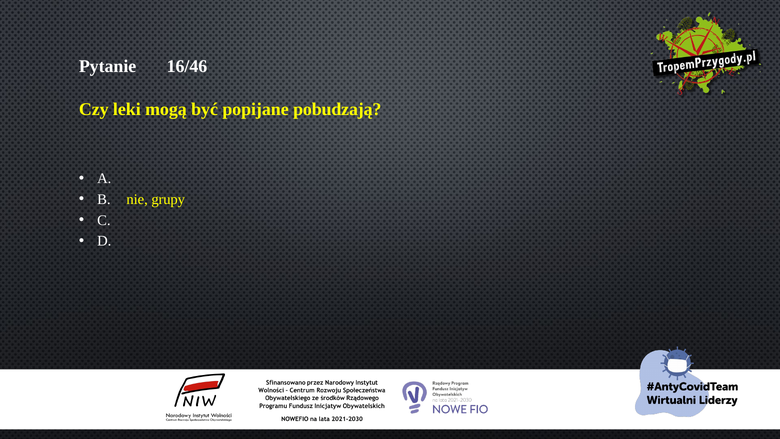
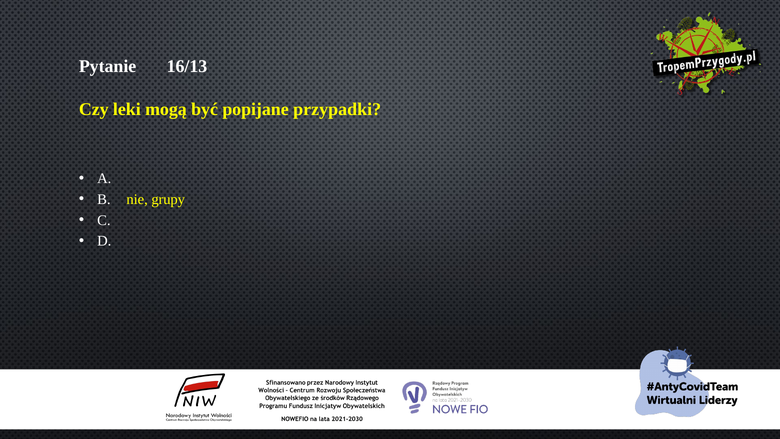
16/46: 16/46 -> 16/13
pobudzają: pobudzają -> przypadki
